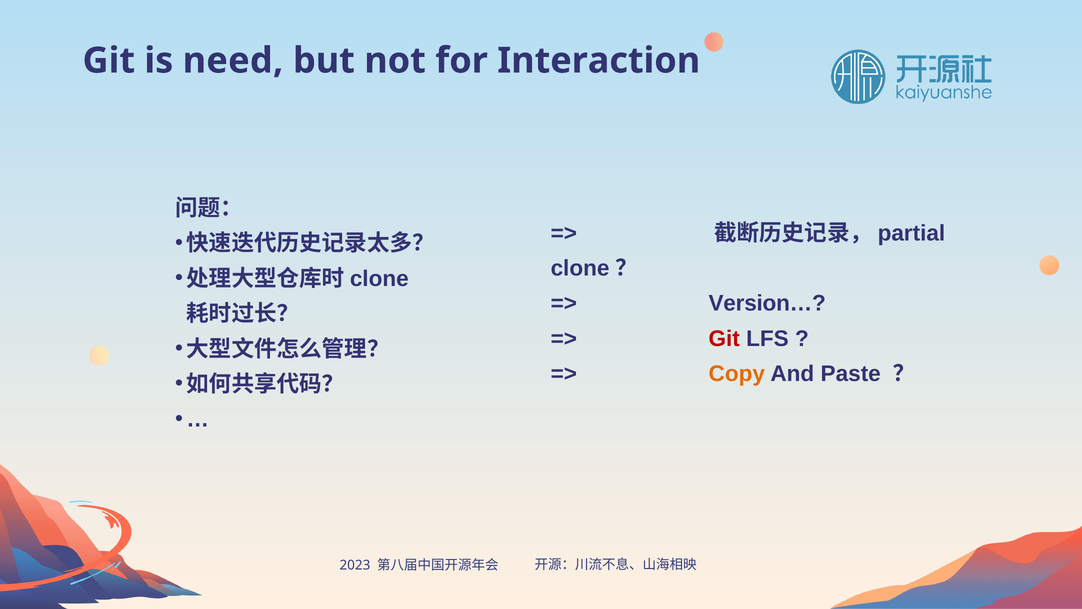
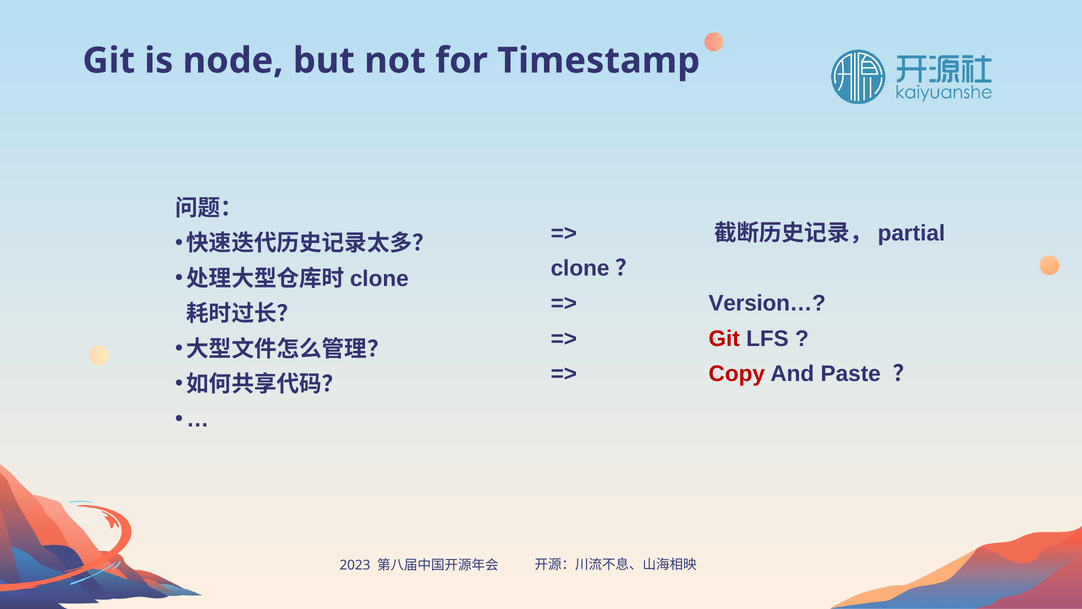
need: need -> node
Interaction: Interaction -> Timestamp
Copy colour: orange -> red
